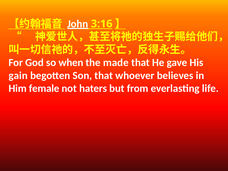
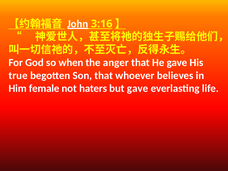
made: made -> anger
gain: gain -> true
but from: from -> gave
